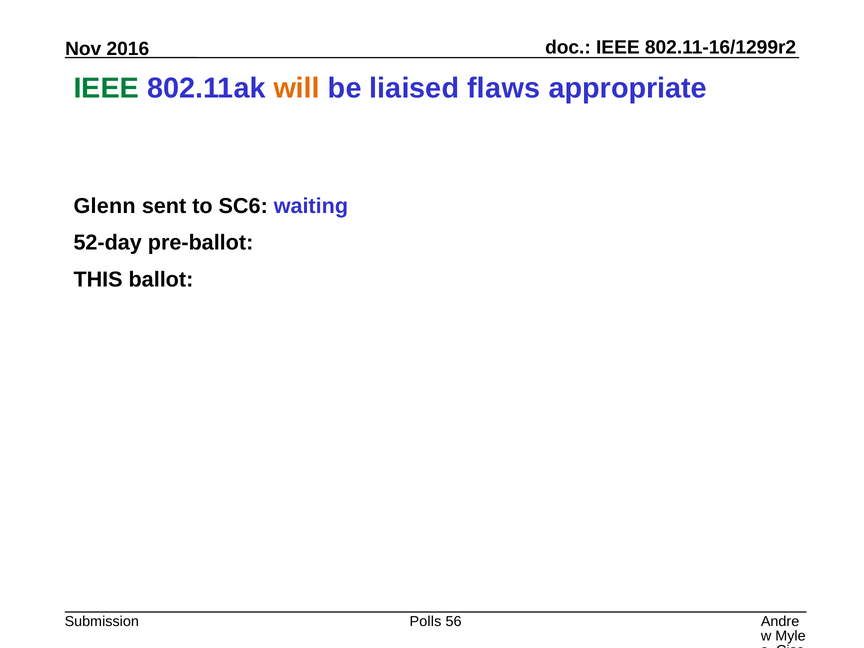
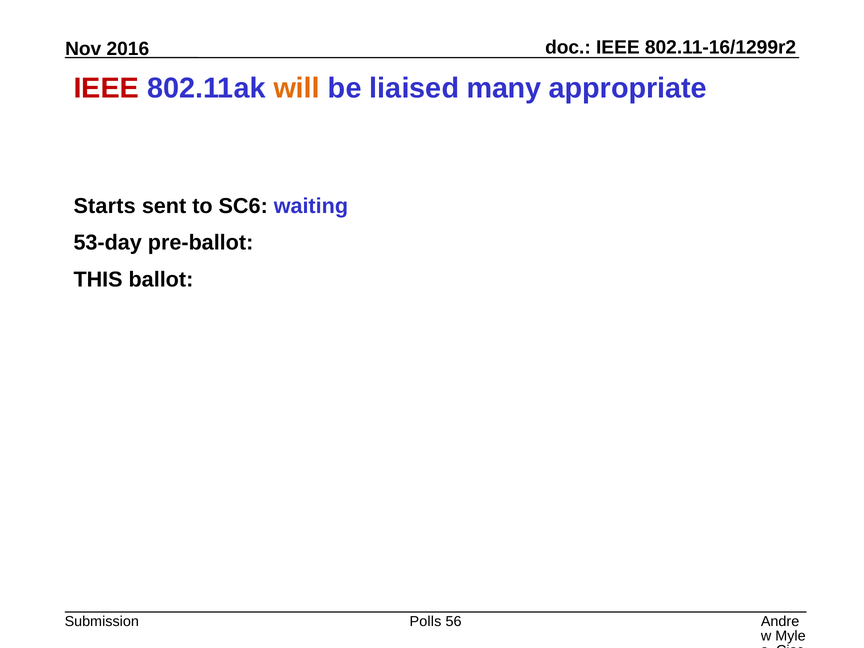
IEEE at (106, 88) colour: green -> red
flaws: flaws -> many
Glenn: Glenn -> Starts
52-day: 52-day -> 53-day
